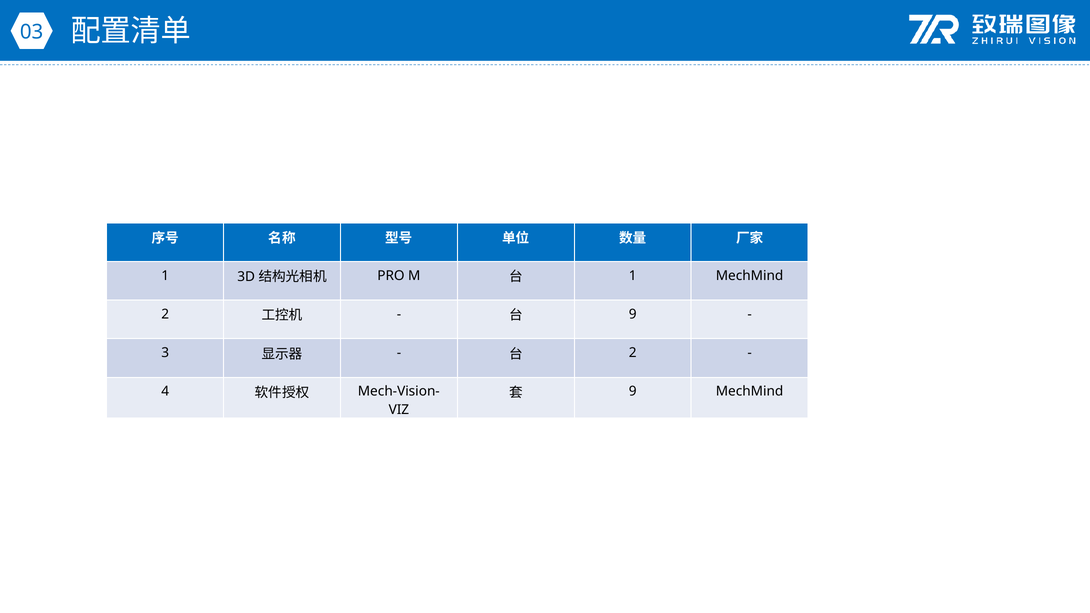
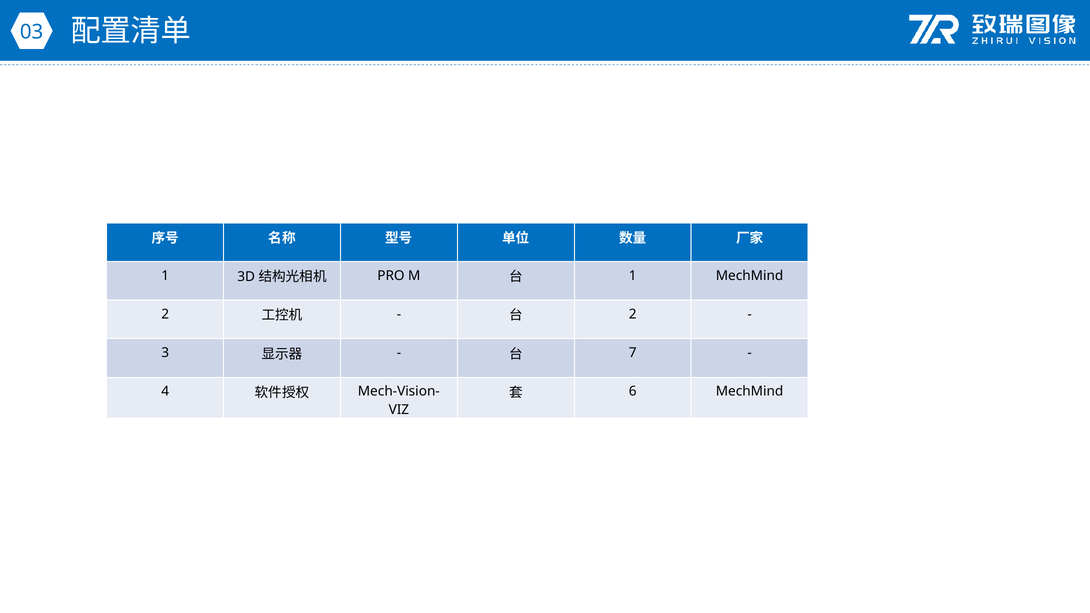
9 at (633, 314): 9 -> 2
2 at (633, 353): 2 -> 7
9 at (633, 392): 9 -> 6
